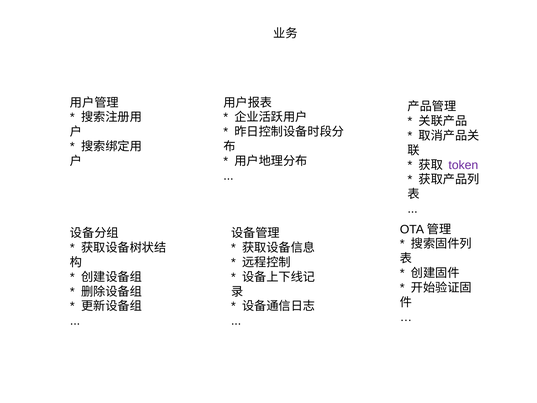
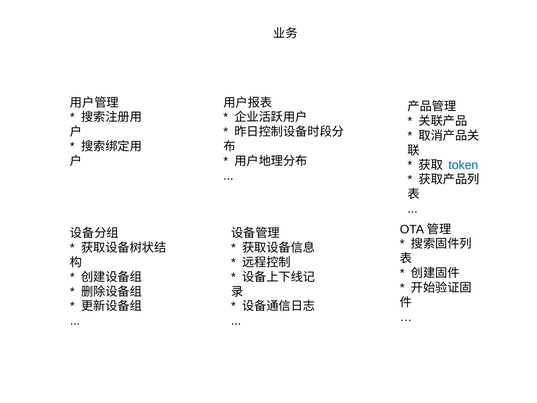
token colour: purple -> blue
